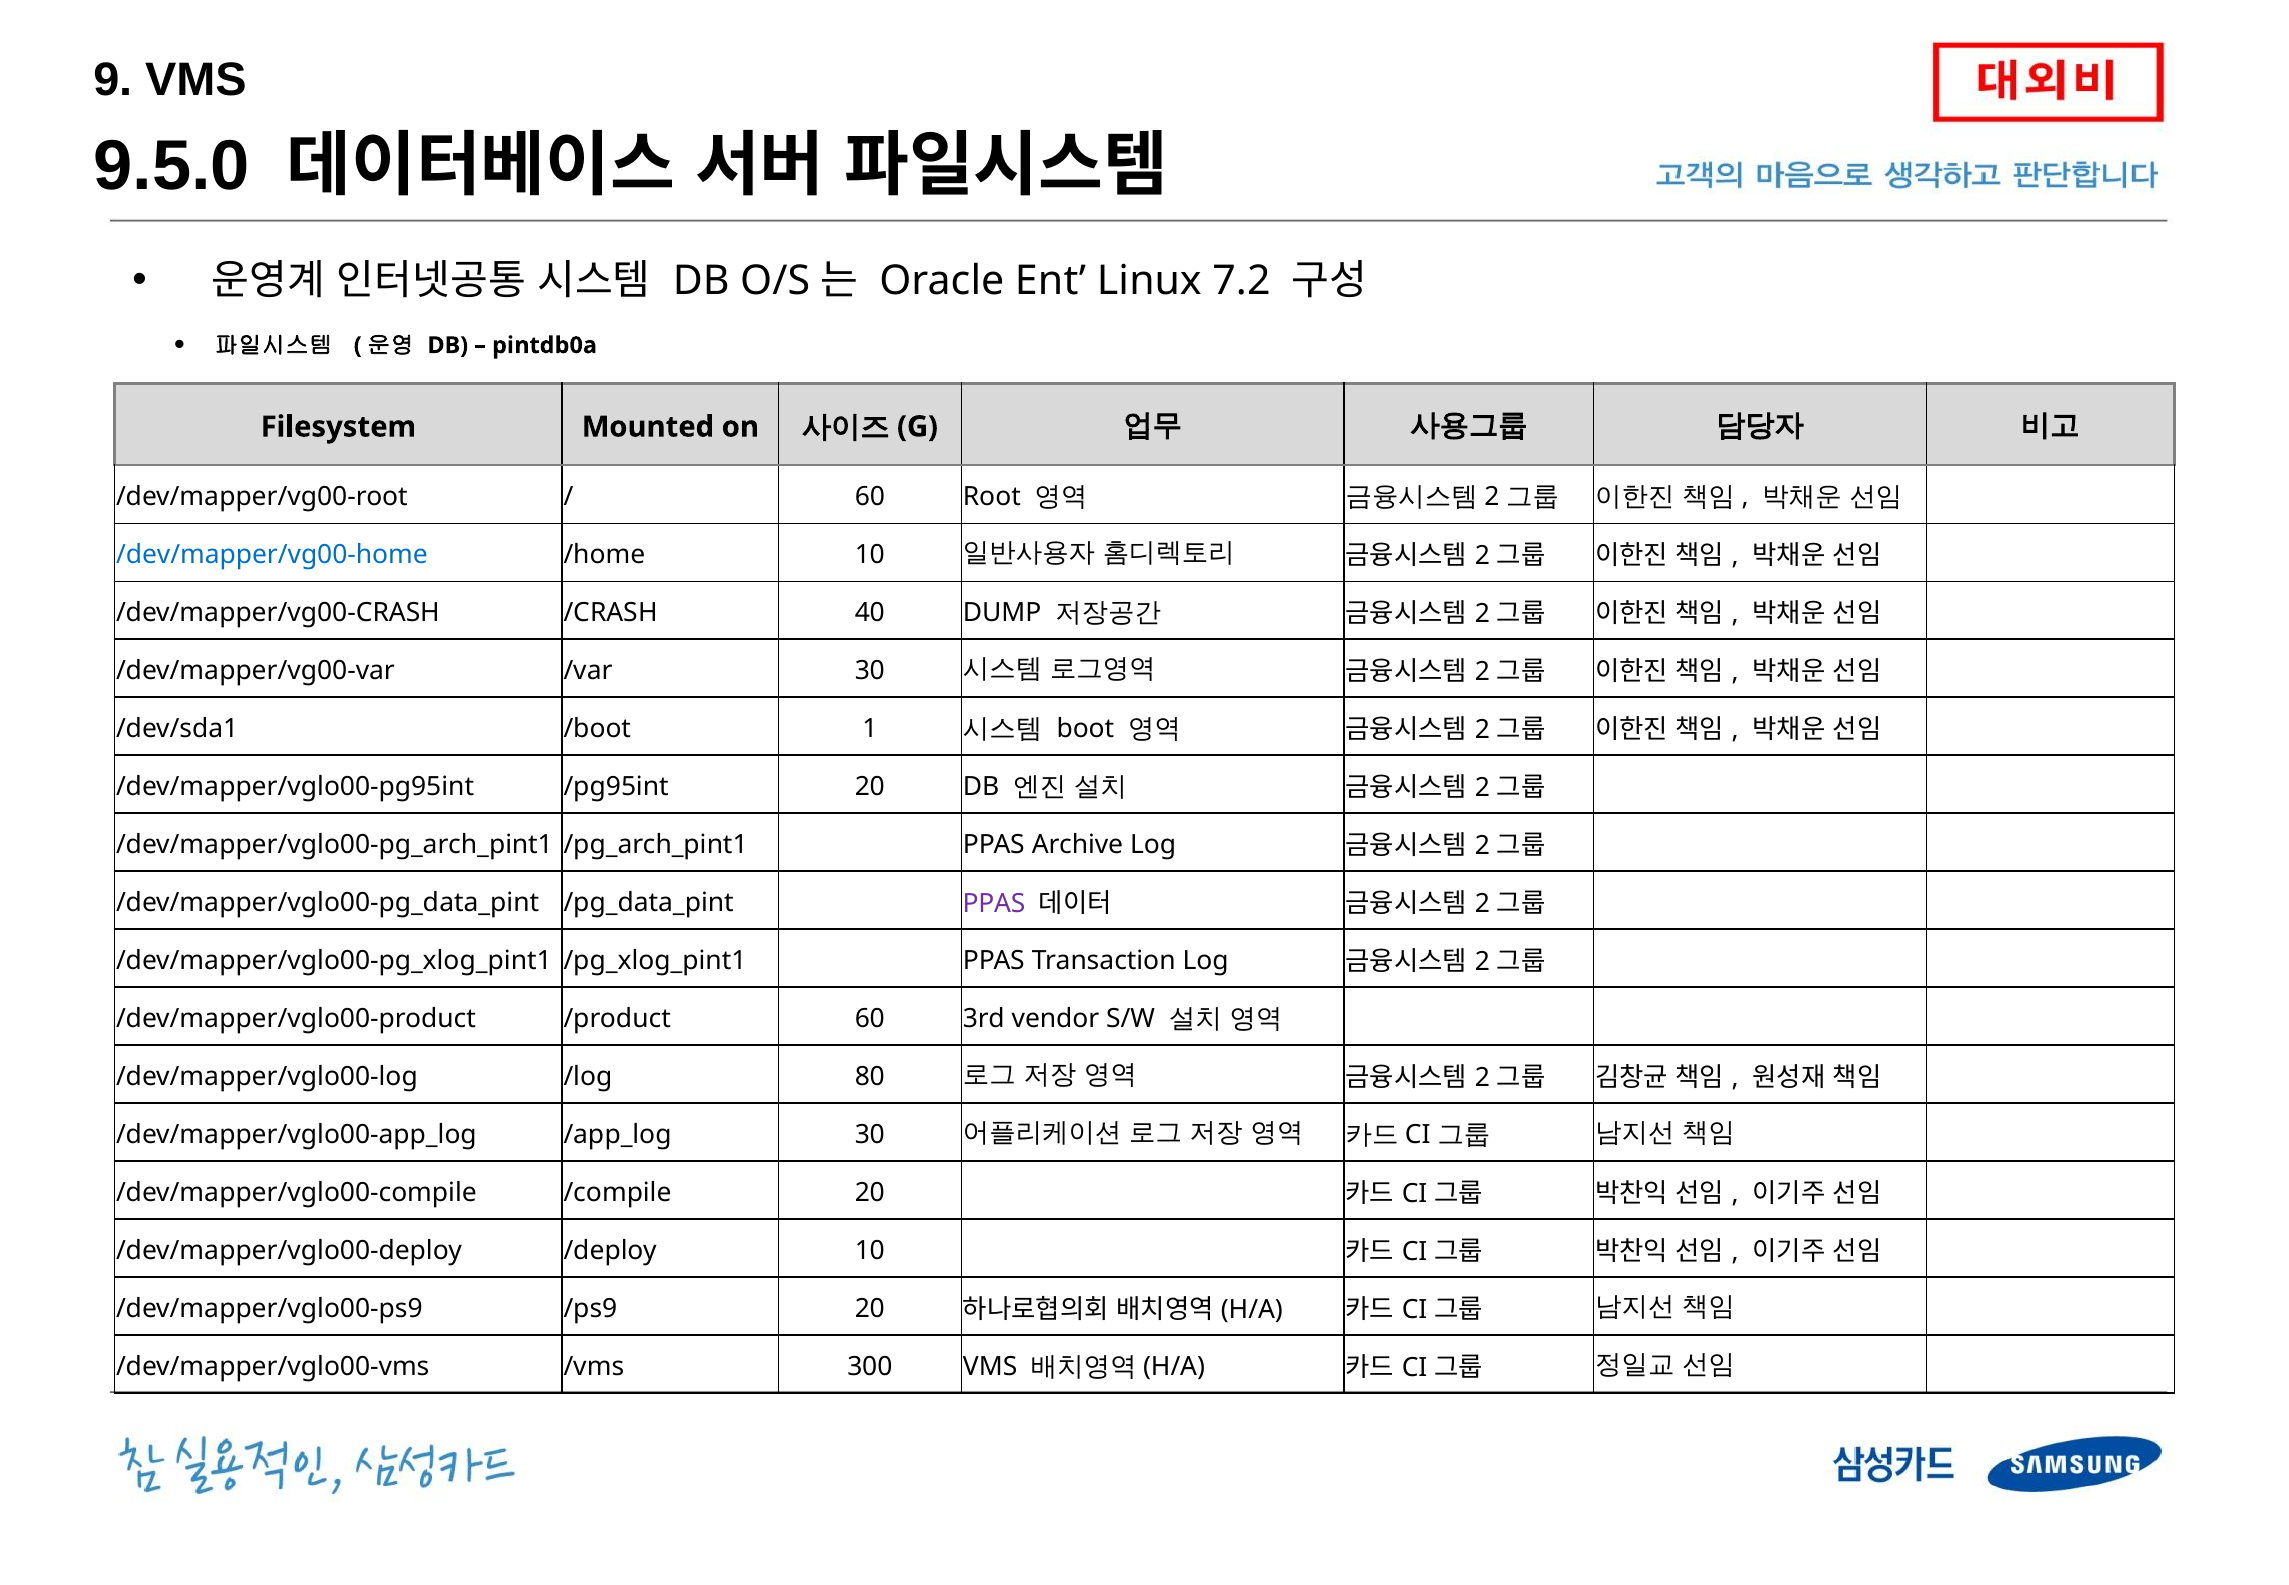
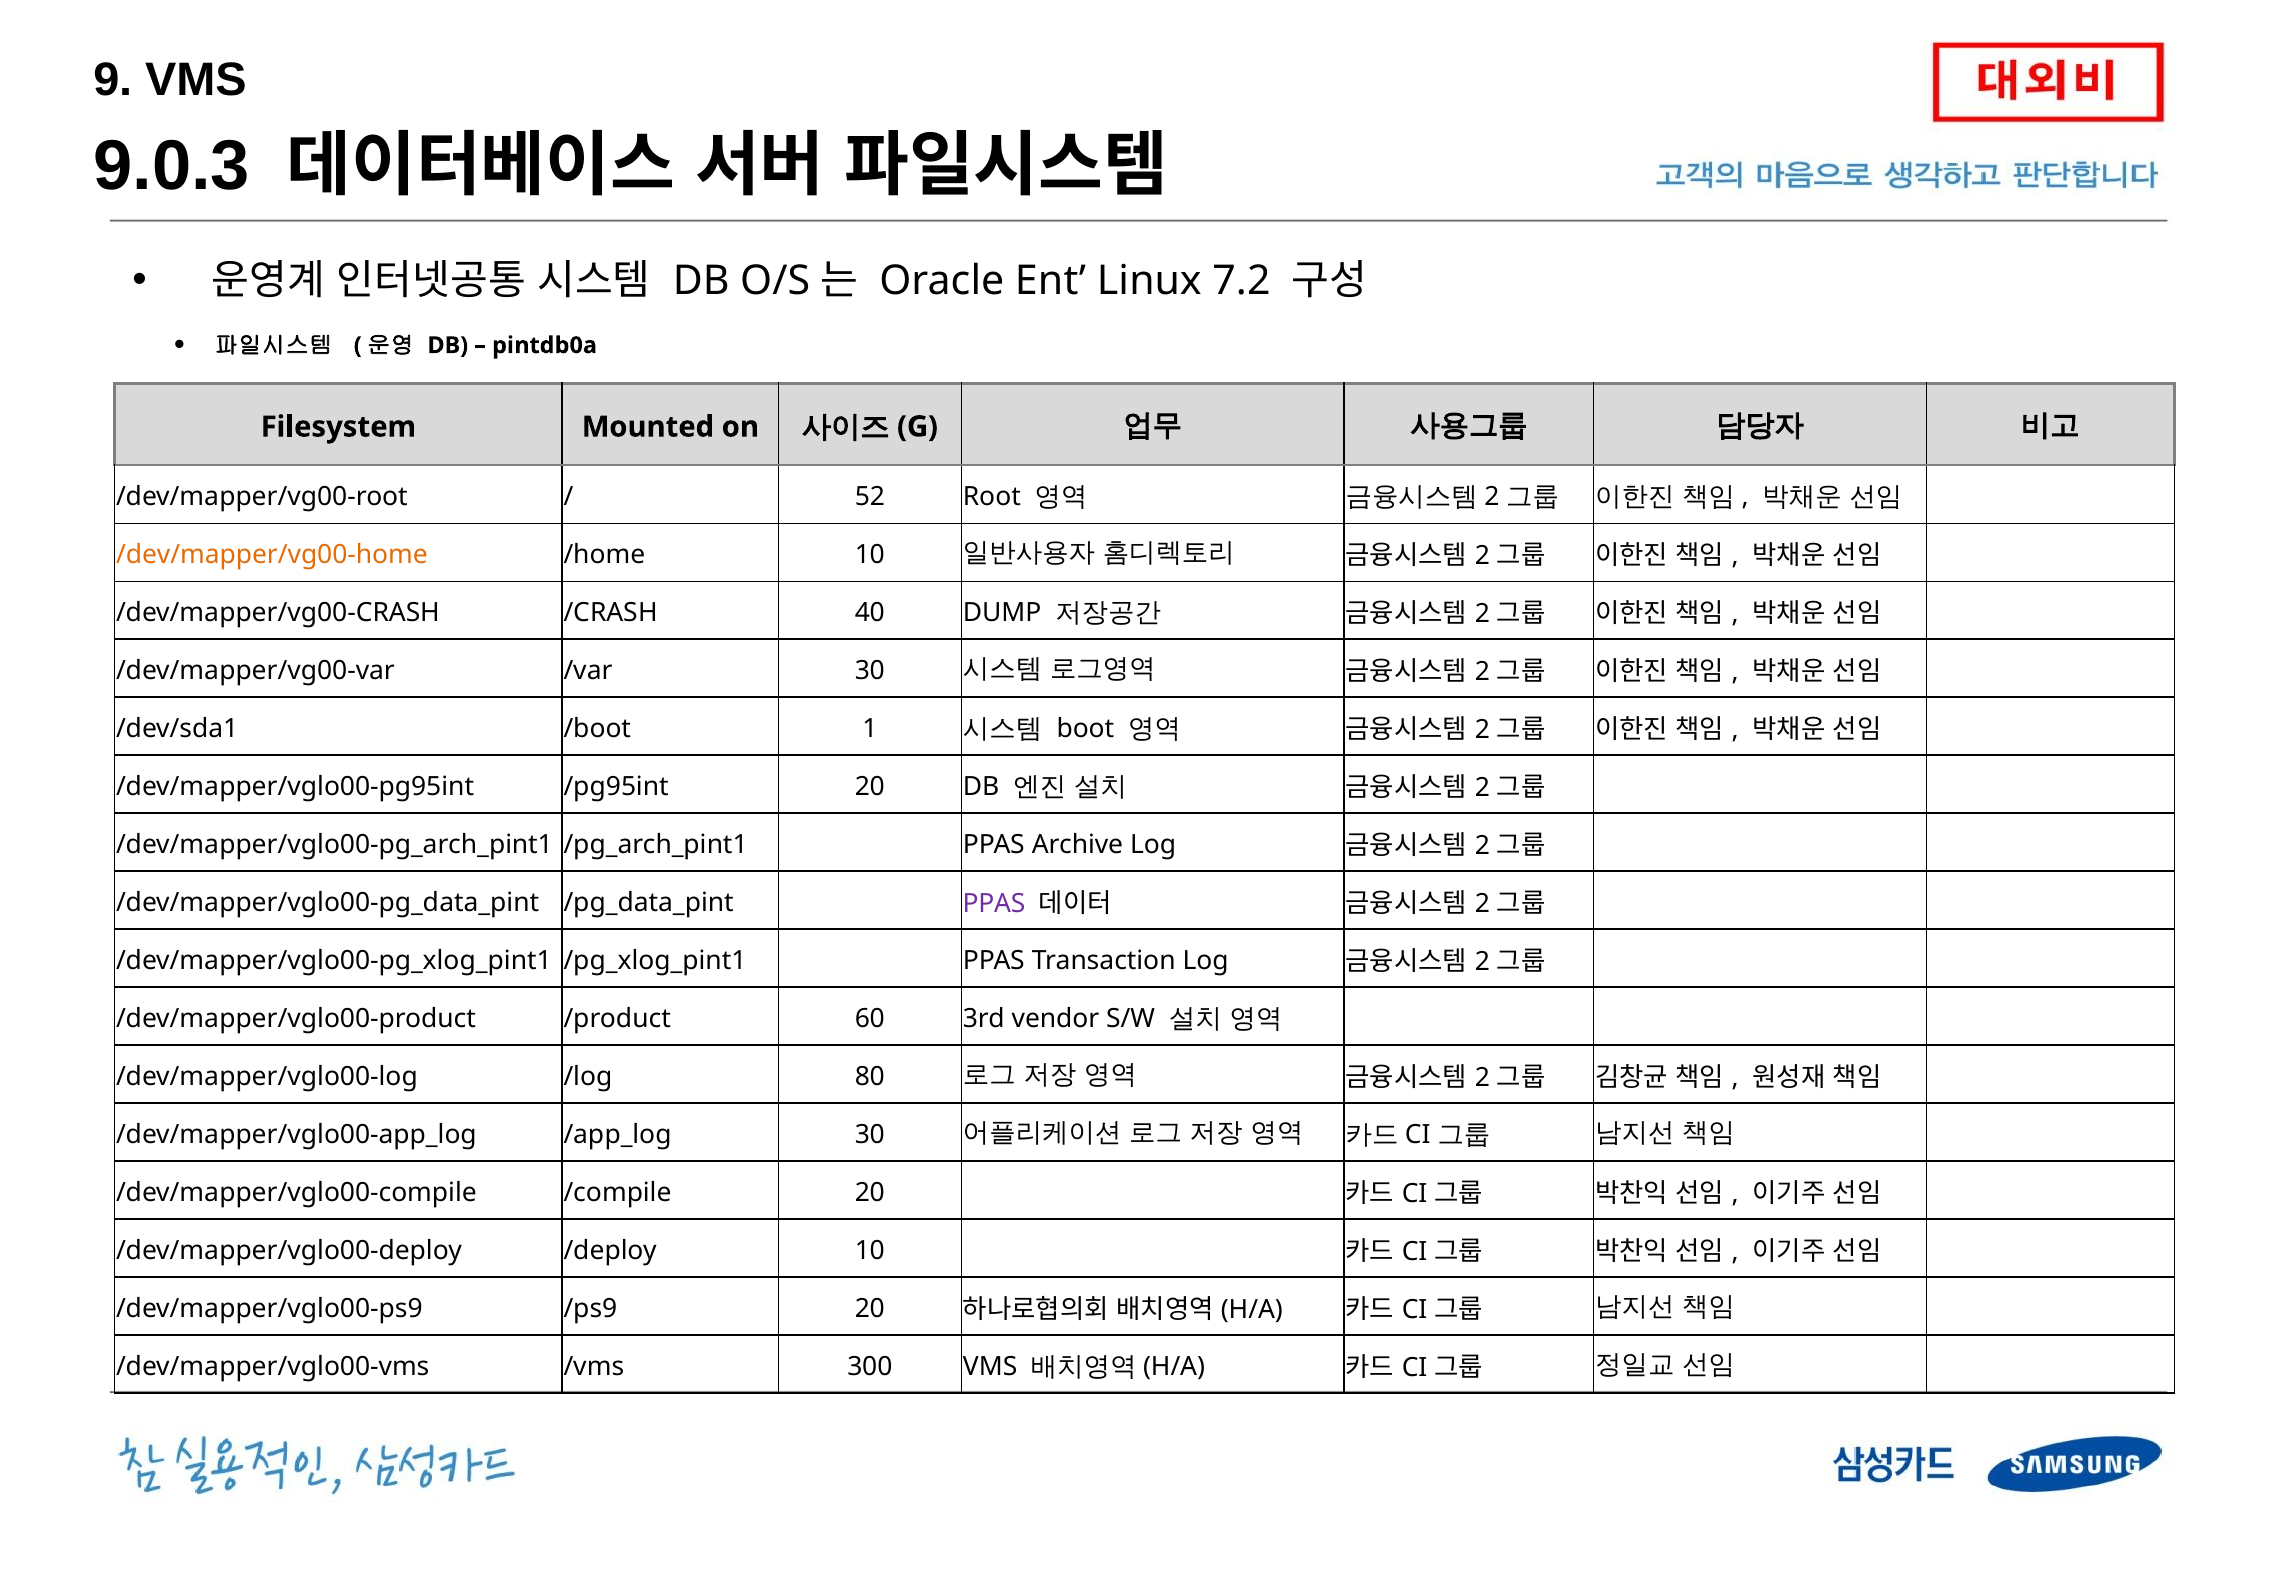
9.5.0: 9.5.0 -> 9.0.3
60 at (870, 496): 60 -> 52
/dev/mapper/vg00-home colour: blue -> orange
